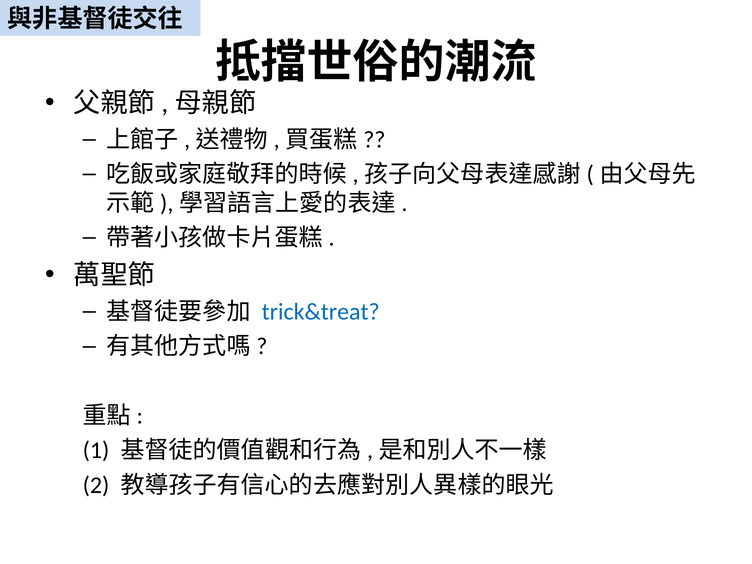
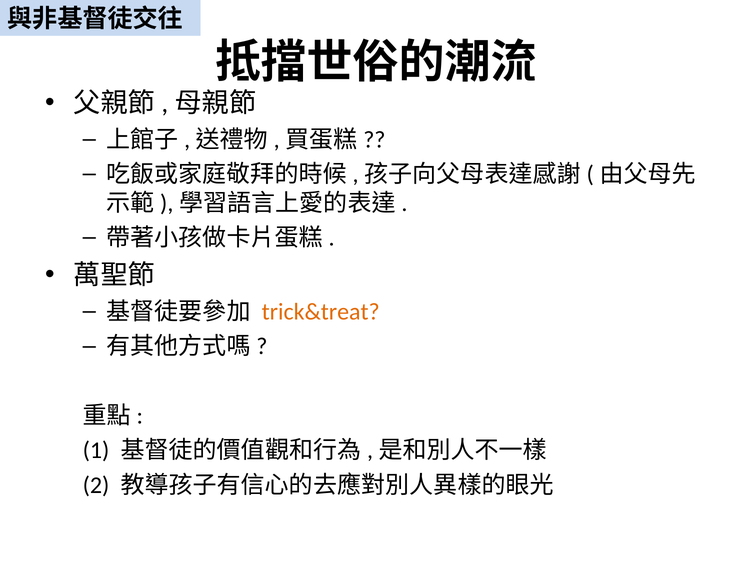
trick&treat colour: blue -> orange
